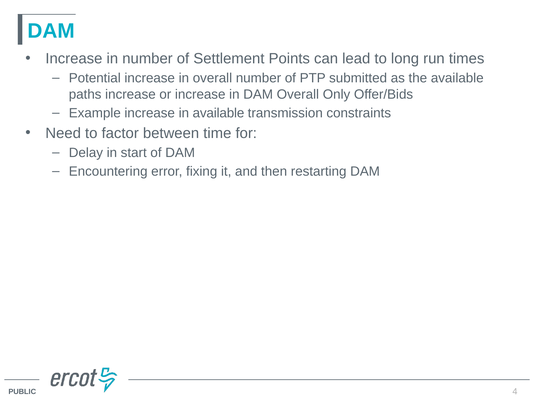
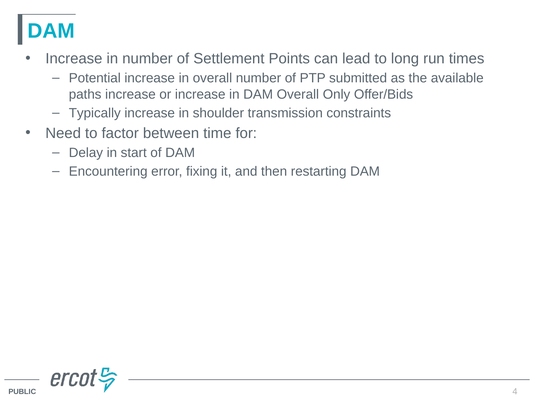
Example: Example -> Typically
in available: available -> shoulder
